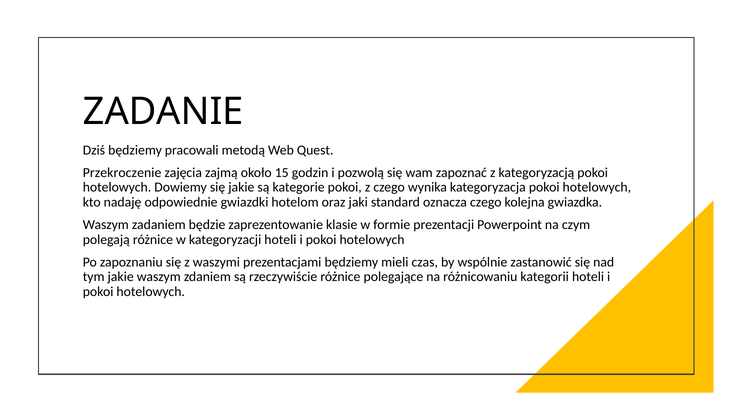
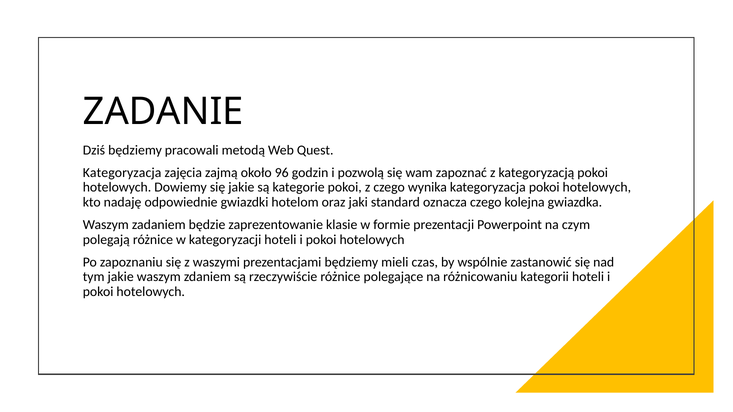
Przekroczenie at (122, 173): Przekroczenie -> Kategoryzacja
15: 15 -> 96
